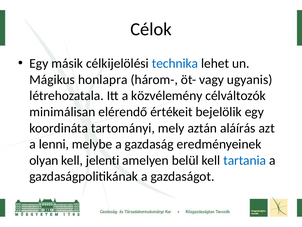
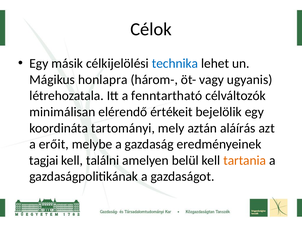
közvélemény: közvélemény -> fenntartható
lenni: lenni -> erőit
olyan: olyan -> tagjai
jelenti: jelenti -> találni
tartania colour: blue -> orange
